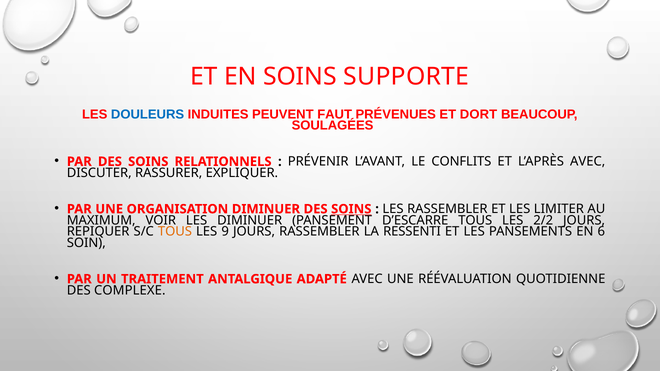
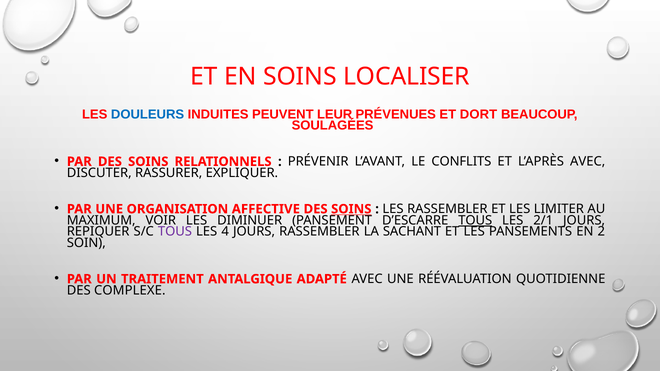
SUPPORTE: SUPPORTE -> LOCALISER
FAUT: FAUT -> LEUR
ORGANISATION DIMINUER: DIMINUER -> AFFECTIVE
TOUS at (475, 220) underline: none -> present
2/2: 2/2 -> 2/1
TOUS at (175, 232) colour: orange -> purple
9: 9 -> 4
RESSENTI: RESSENTI -> SACHANT
6: 6 -> 2
